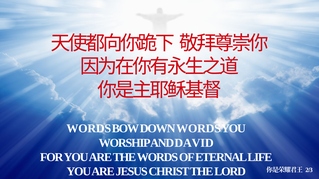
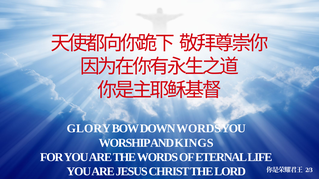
WORDS at (89, 129): WORDS -> GLORY
DAVID: DAVID -> KINGS
